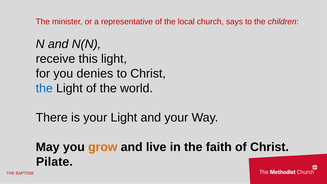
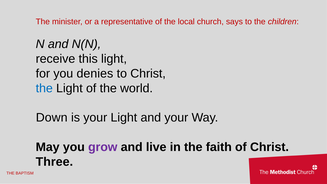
There: There -> Down
grow colour: orange -> purple
Pilate: Pilate -> Three
